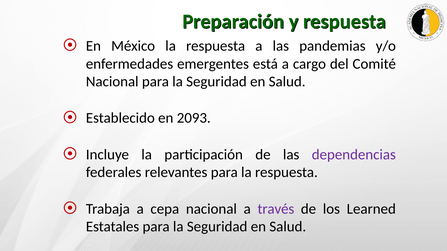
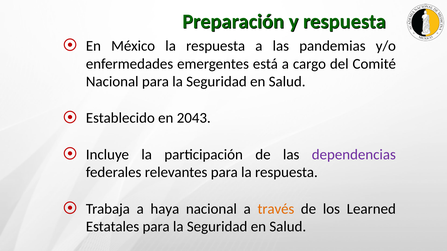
2093: 2093 -> 2043
cepa: cepa -> haya
través colour: purple -> orange
